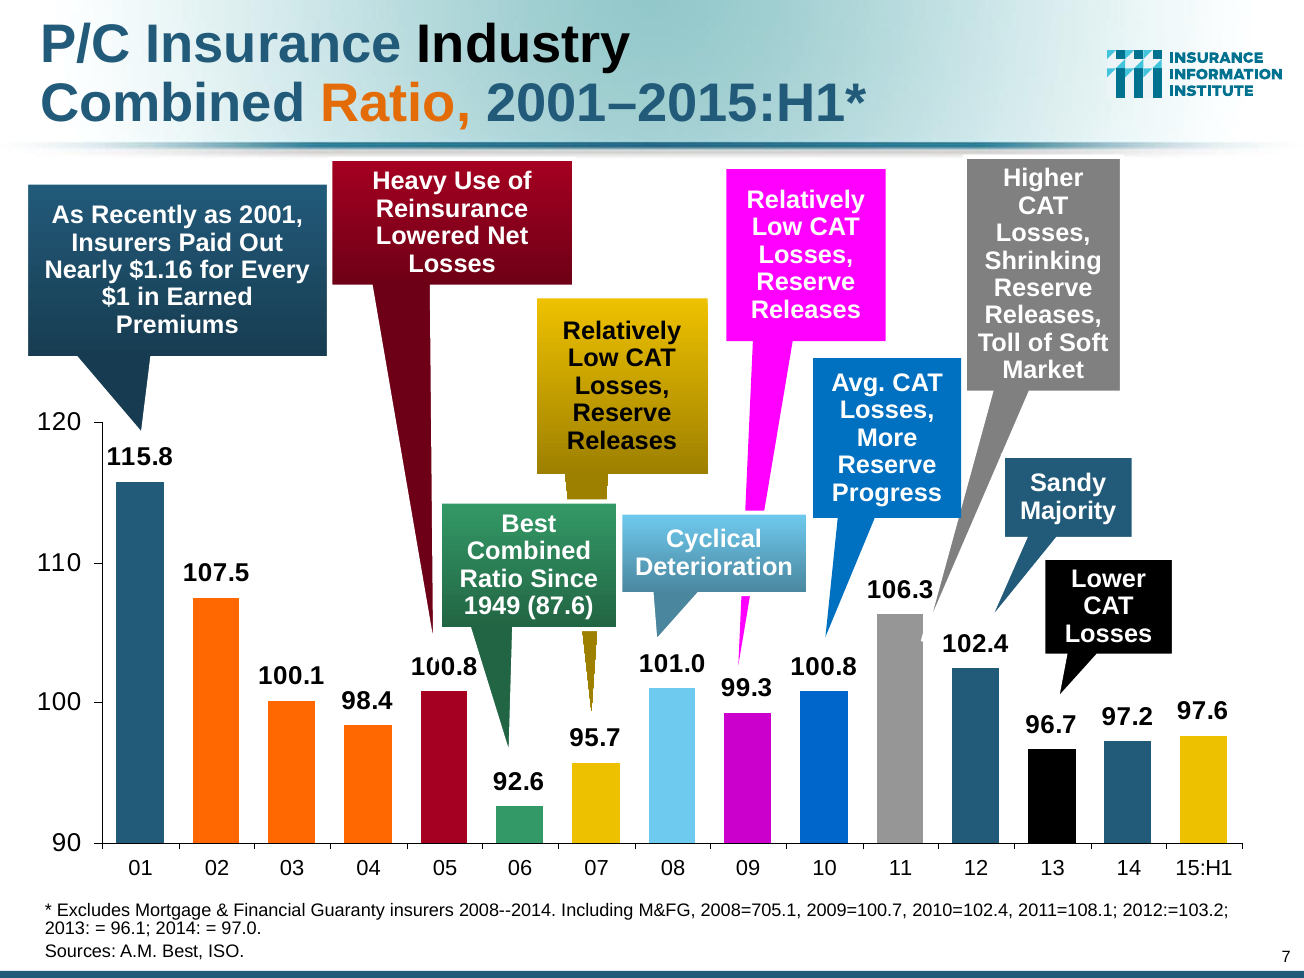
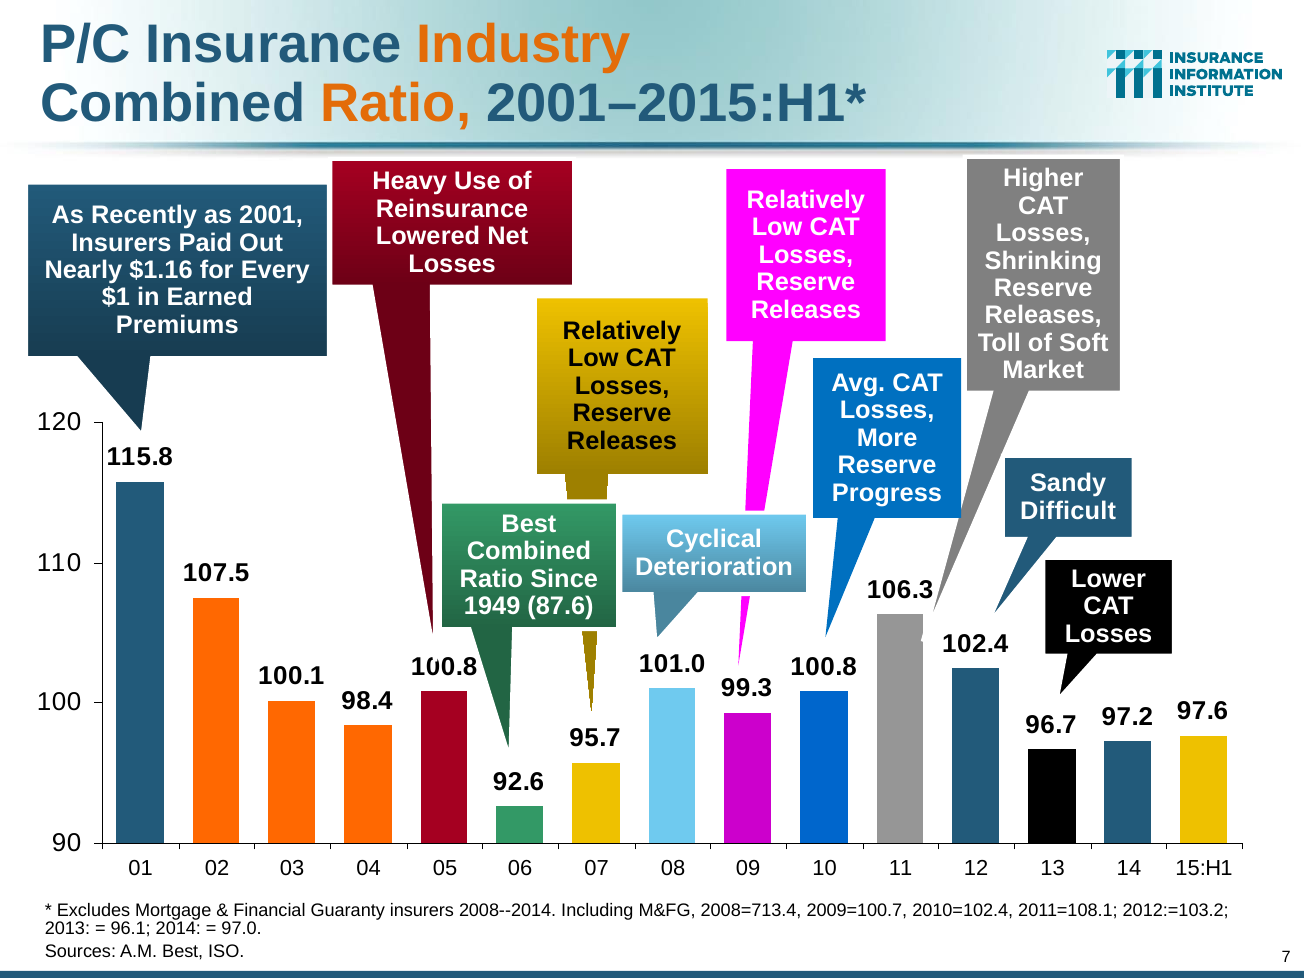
Industry colour: black -> orange
Majority: Majority -> Difficult
2008=705.1: 2008=705.1 -> 2008=713.4
